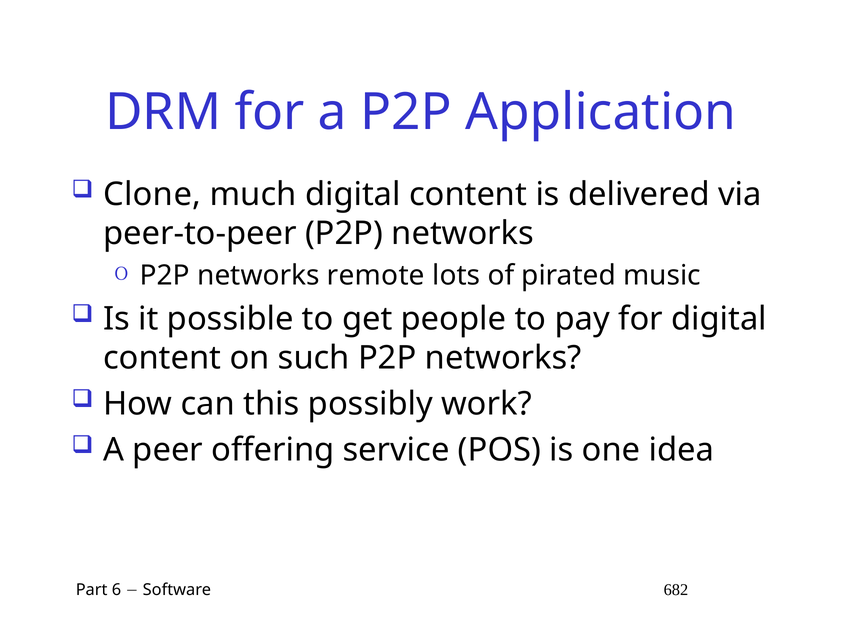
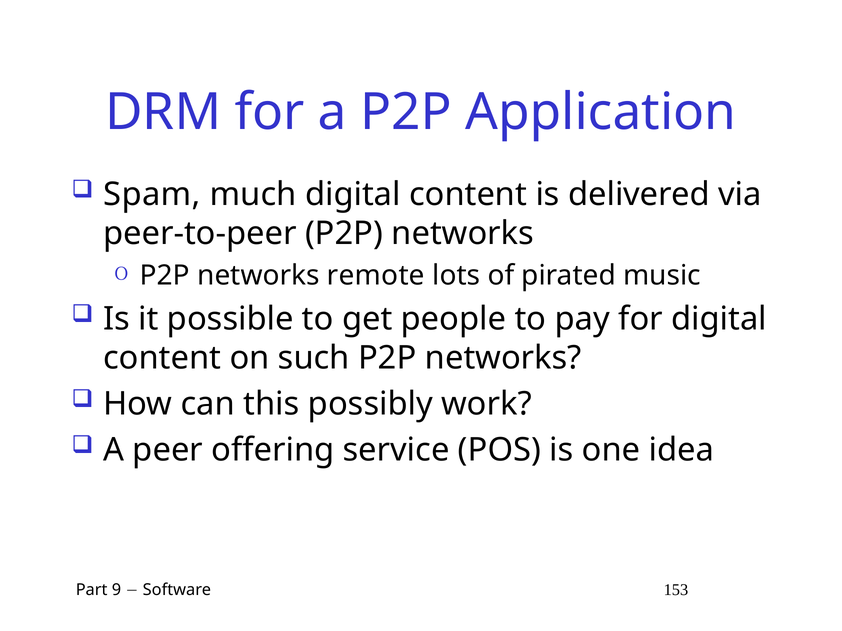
Clone: Clone -> Spam
6: 6 -> 9
682: 682 -> 153
